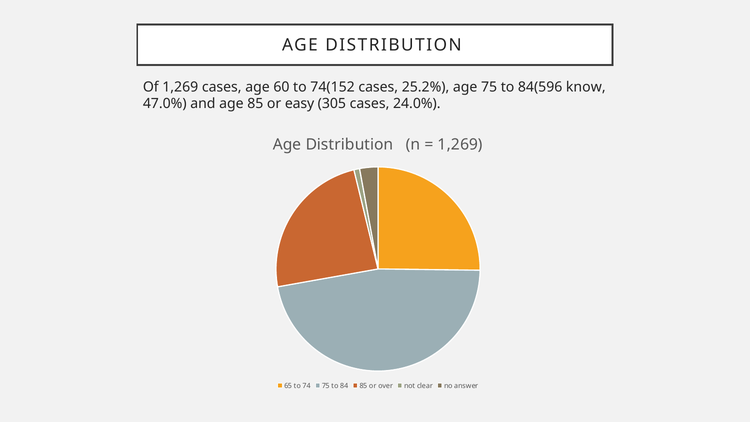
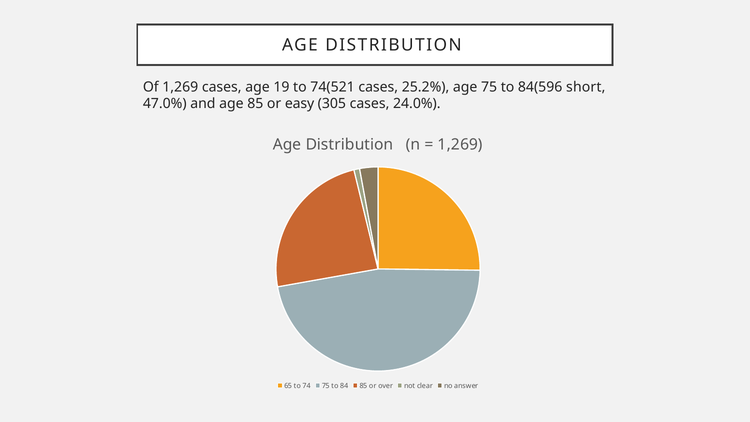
60: 60 -> 19
74(152: 74(152 -> 74(521
know: know -> short
